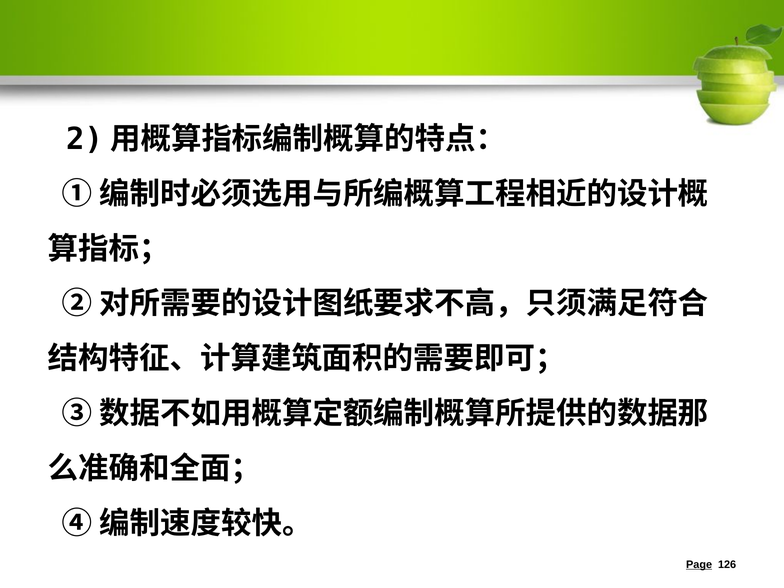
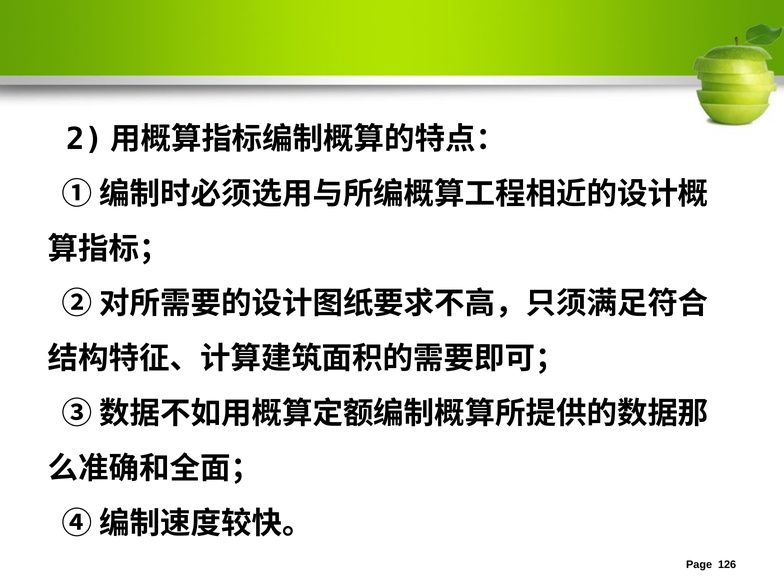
Page underline: present -> none
